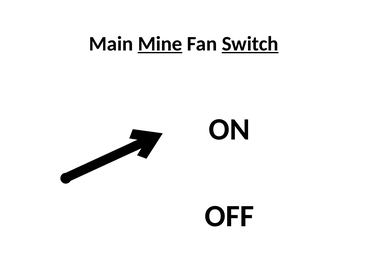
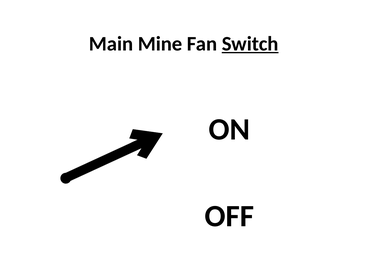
Mine underline: present -> none
